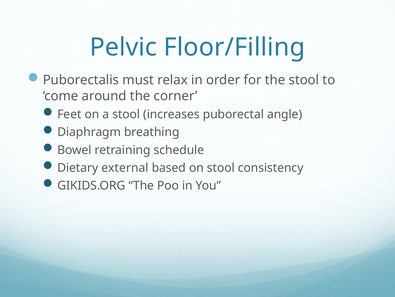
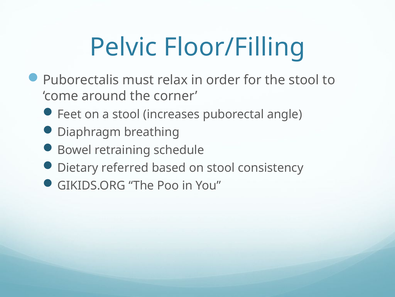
external: external -> referred
